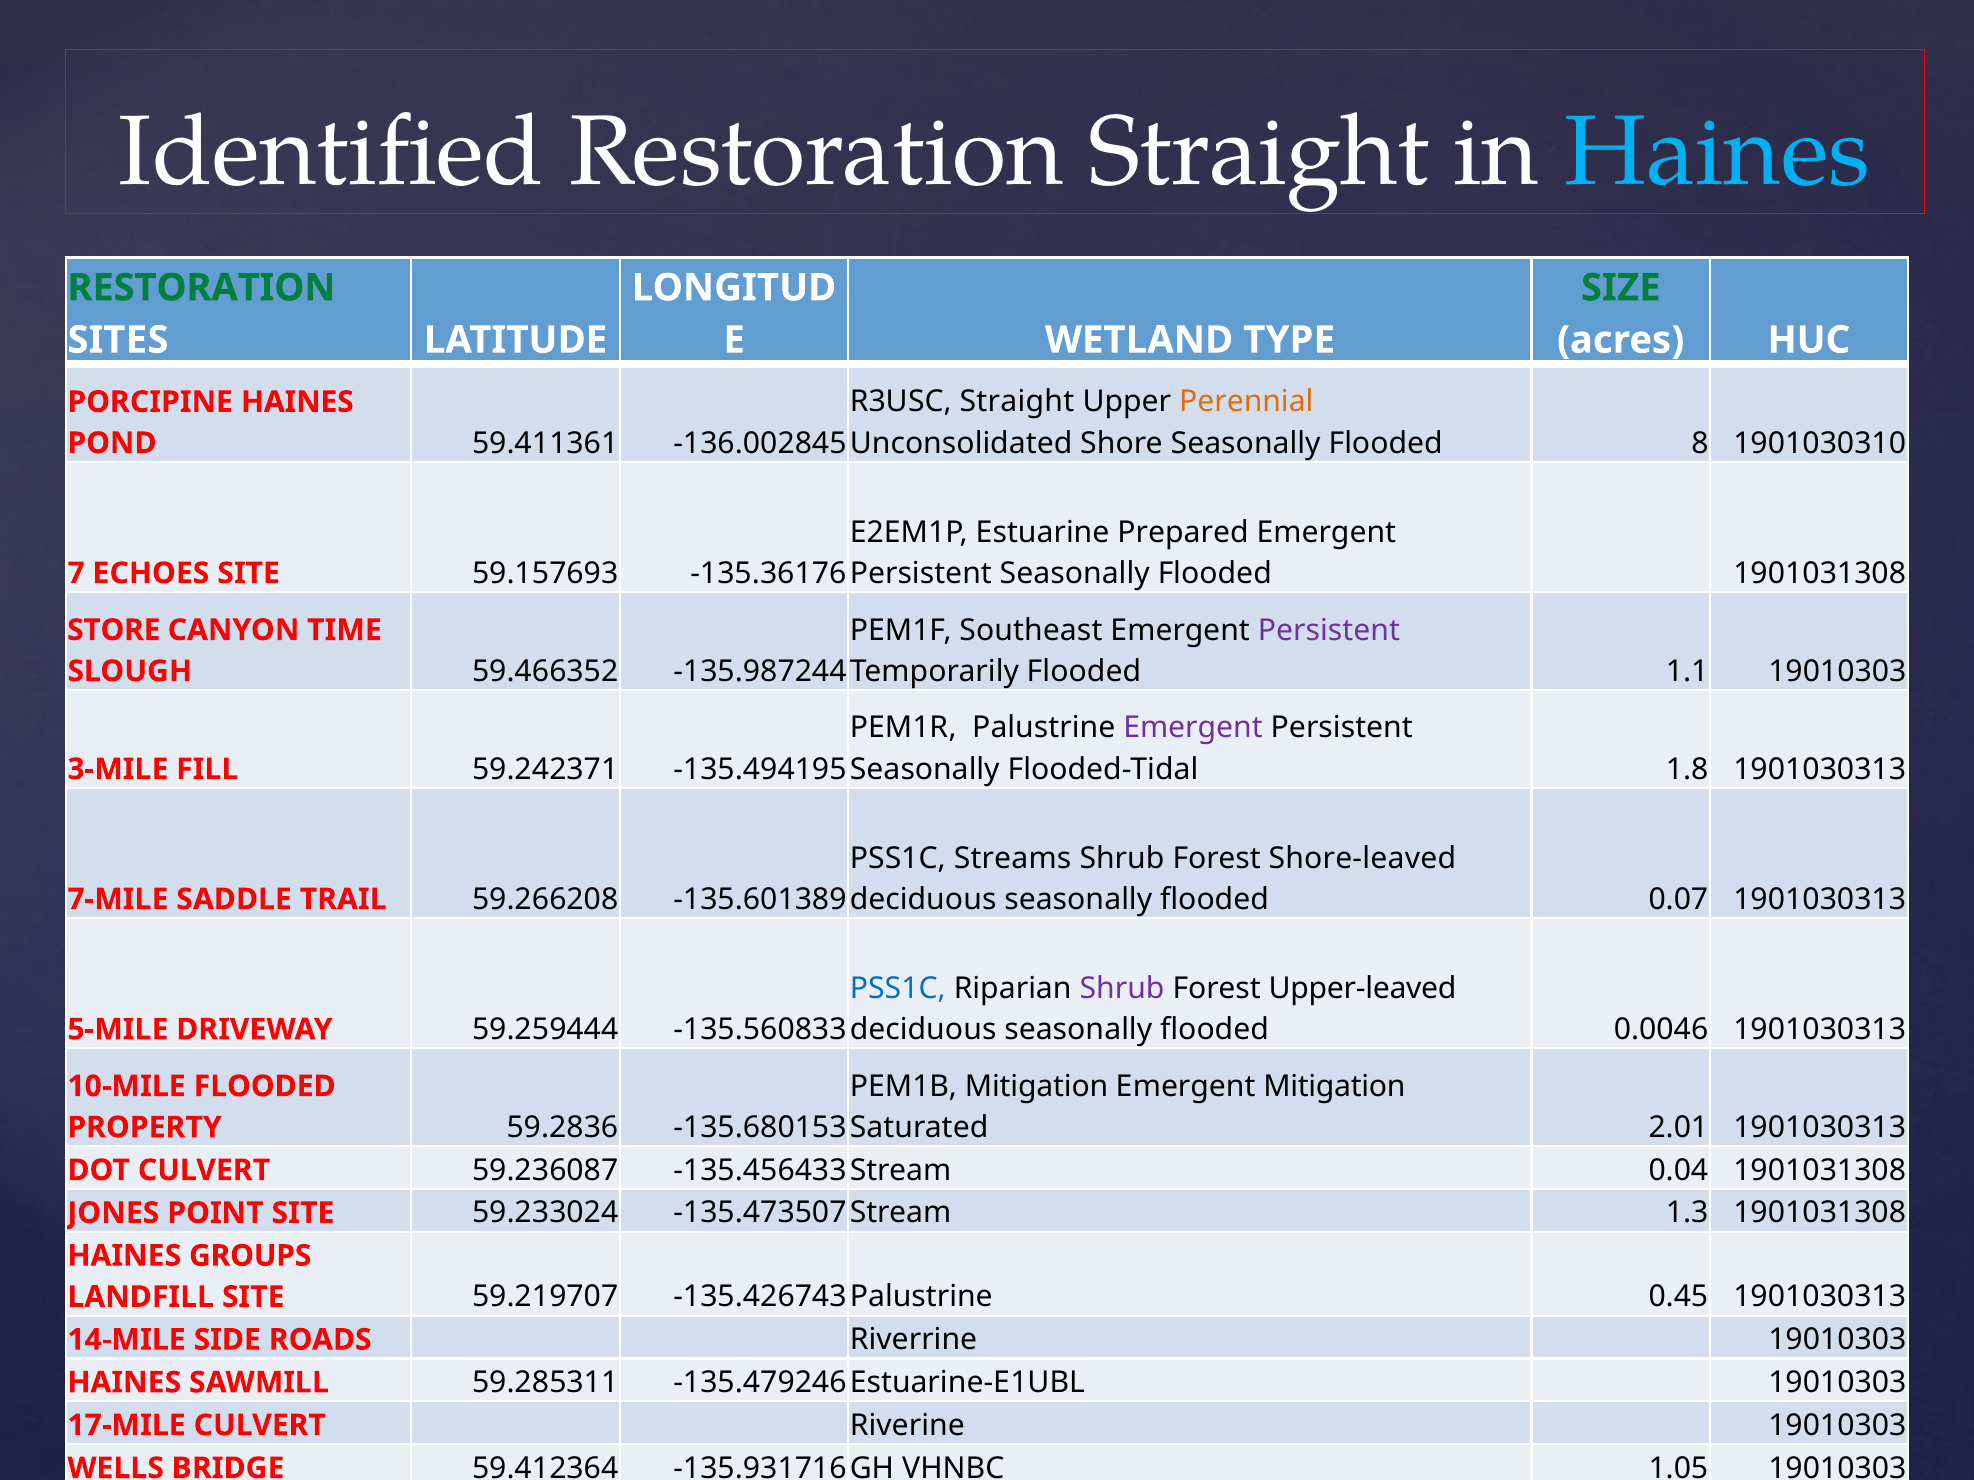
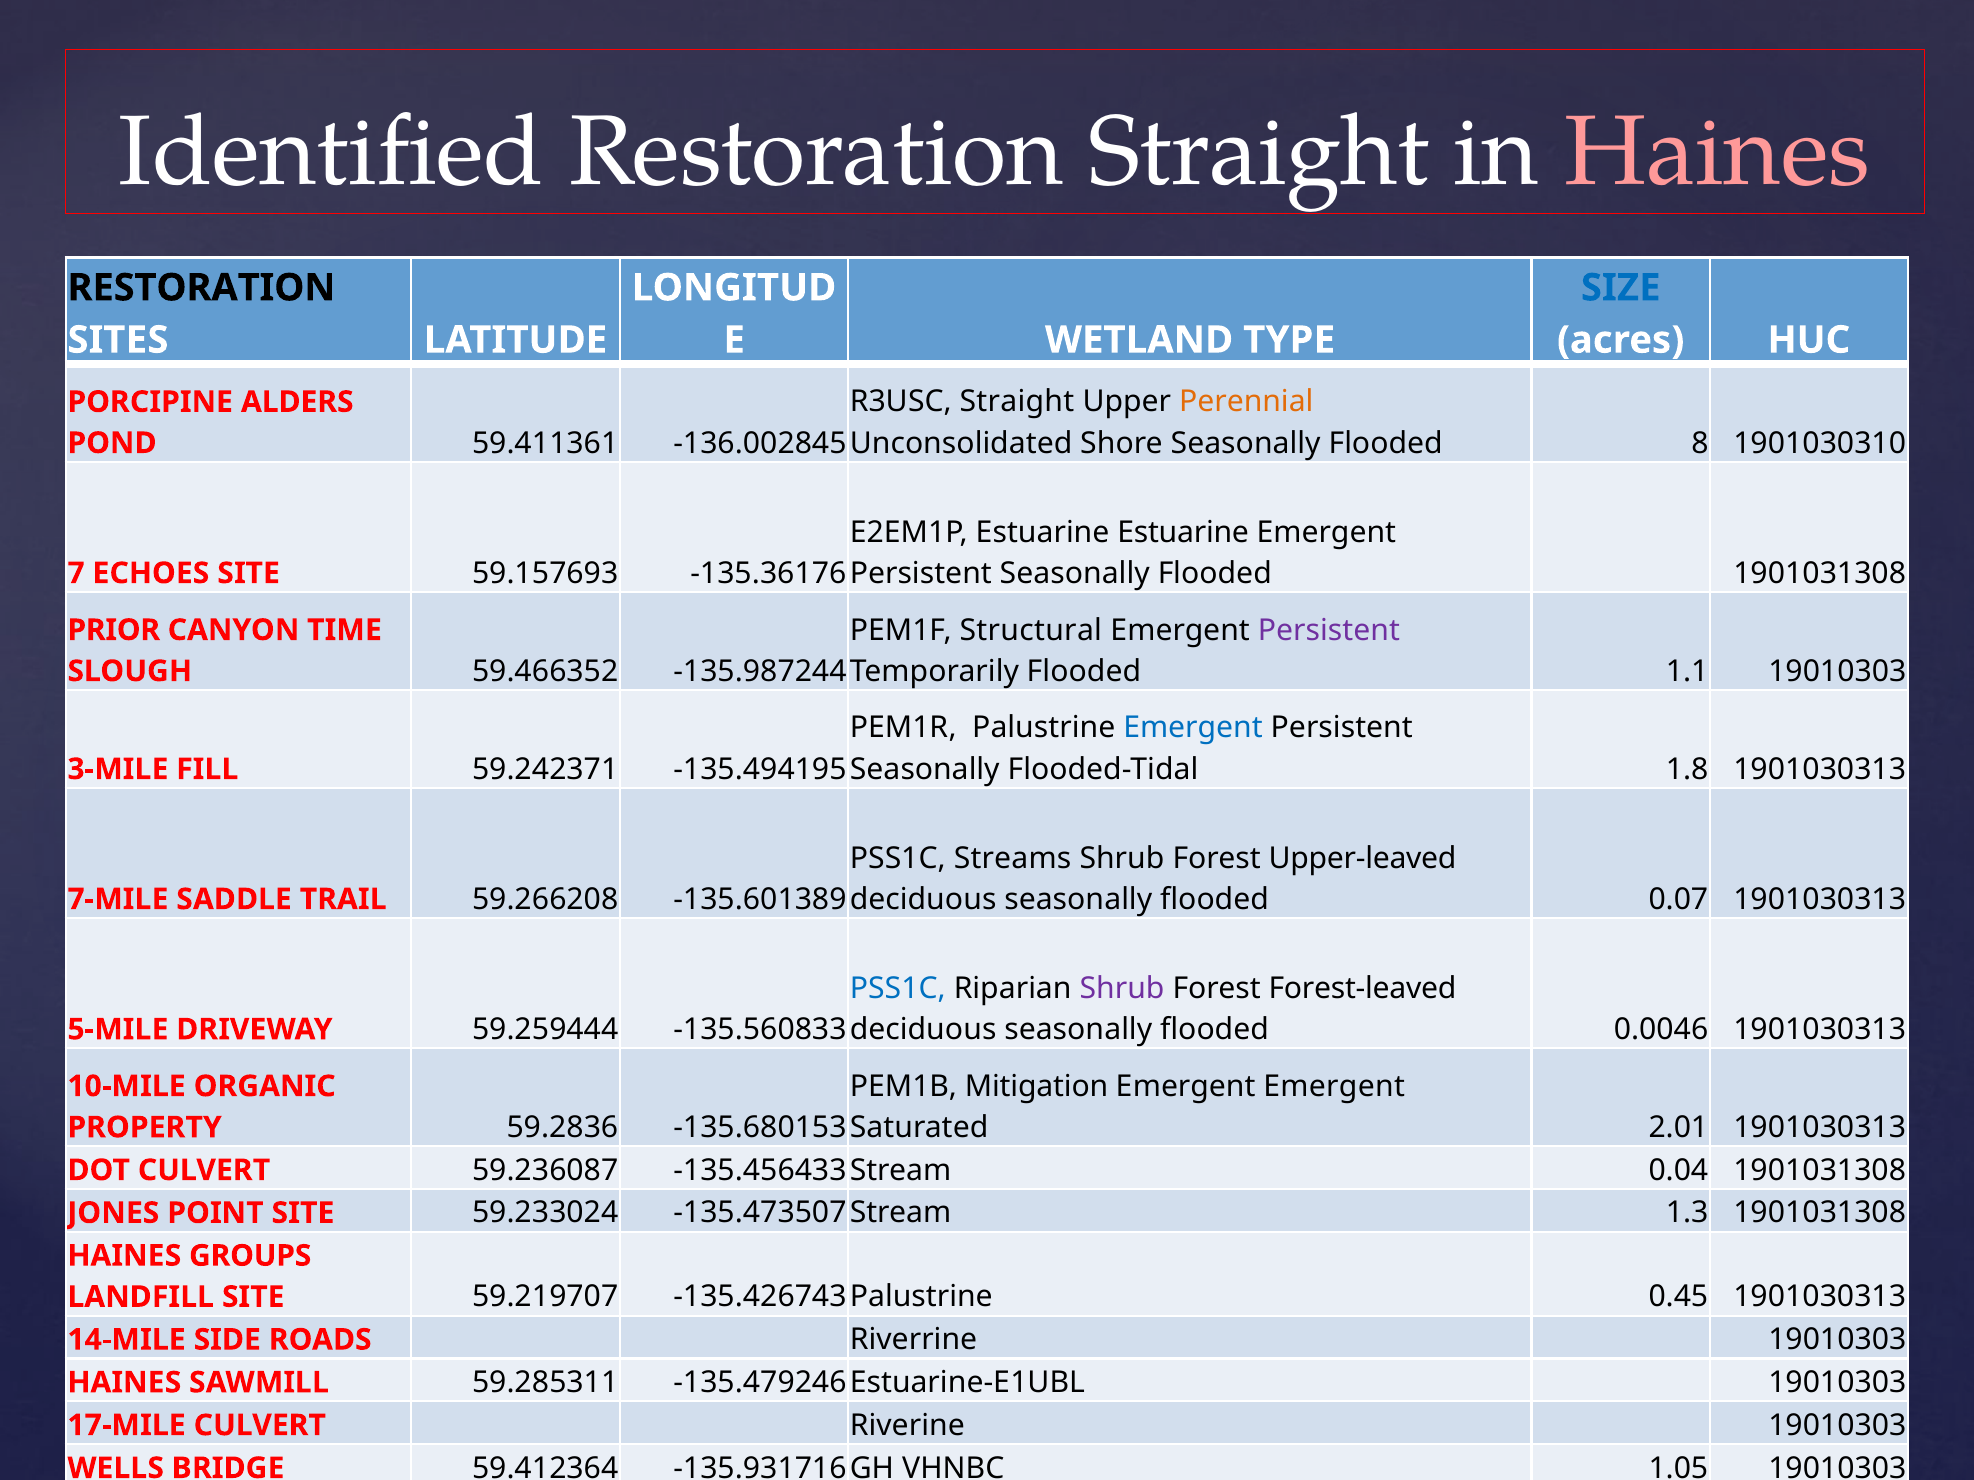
Haines at (1717, 152) colour: light blue -> pink
RESTORATION at (201, 288) colour: green -> black
SIZE colour: green -> blue
PORCIPINE HAINES: HAINES -> ALDERS
Estuarine Prepared: Prepared -> Estuarine
Southeast: Southeast -> Structural
STORE: STORE -> PRIOR
Emergent at (1193, 728) colour: purple -> blue
Shore-leaved: Shore-leaved -> Upper-leaved
Upper-leaved: Upper-leaved -> Forest-leaved
Emergent Mitigation: Mitigation -> Emergent
10-MILE FLOODED: FLOODED -> ORGANIC
